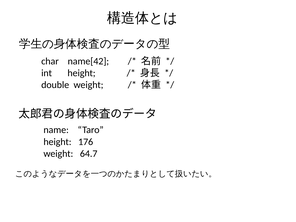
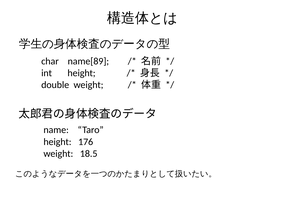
name[42: name[42 -> name[89
64.7: 64.7 -> 18.5
